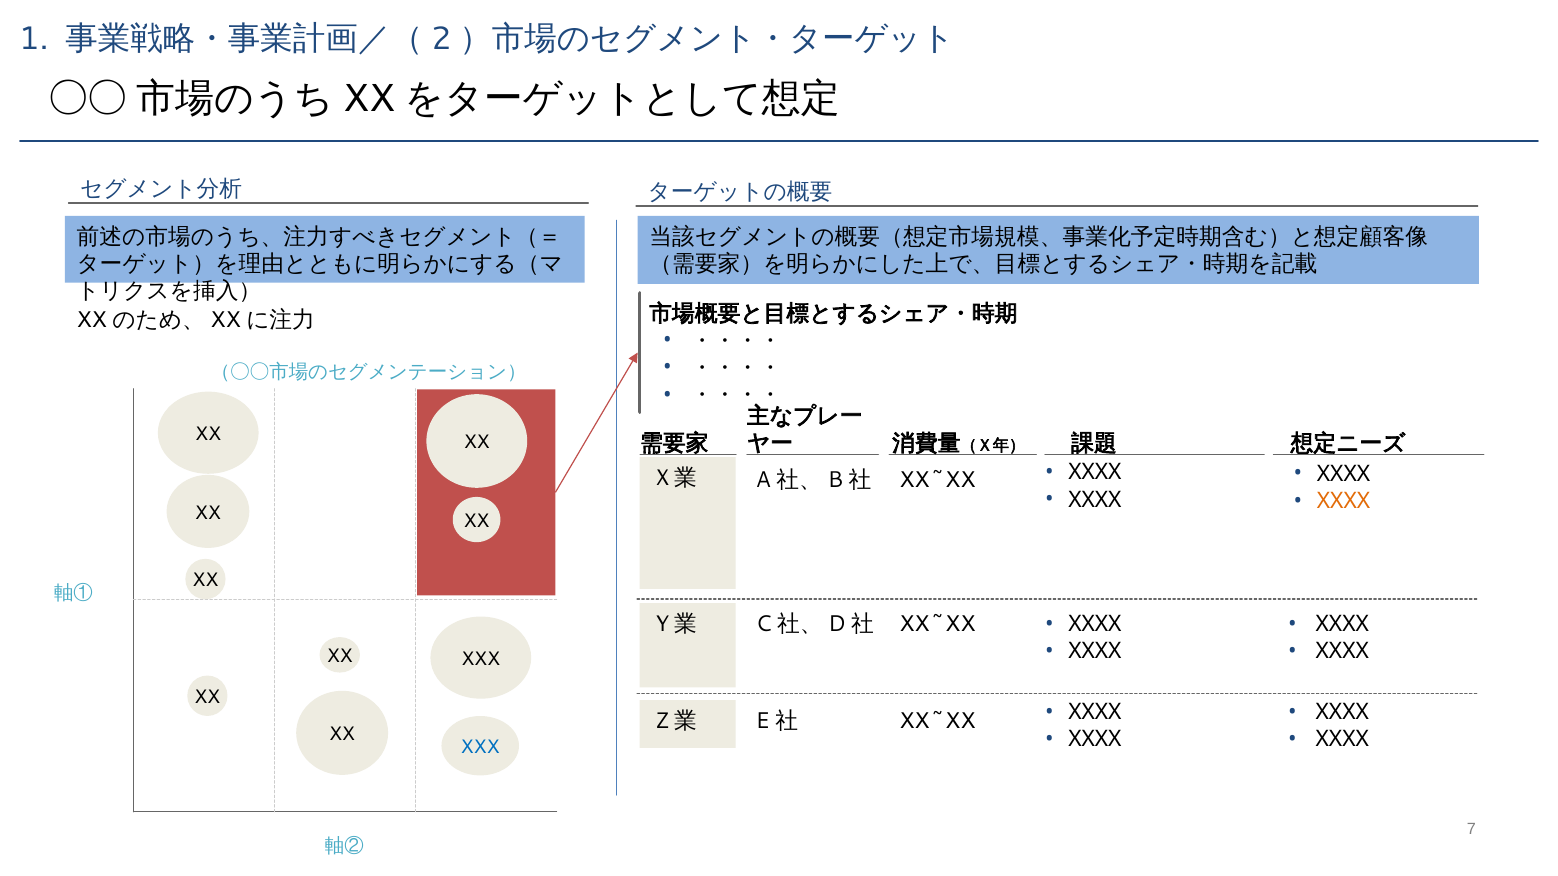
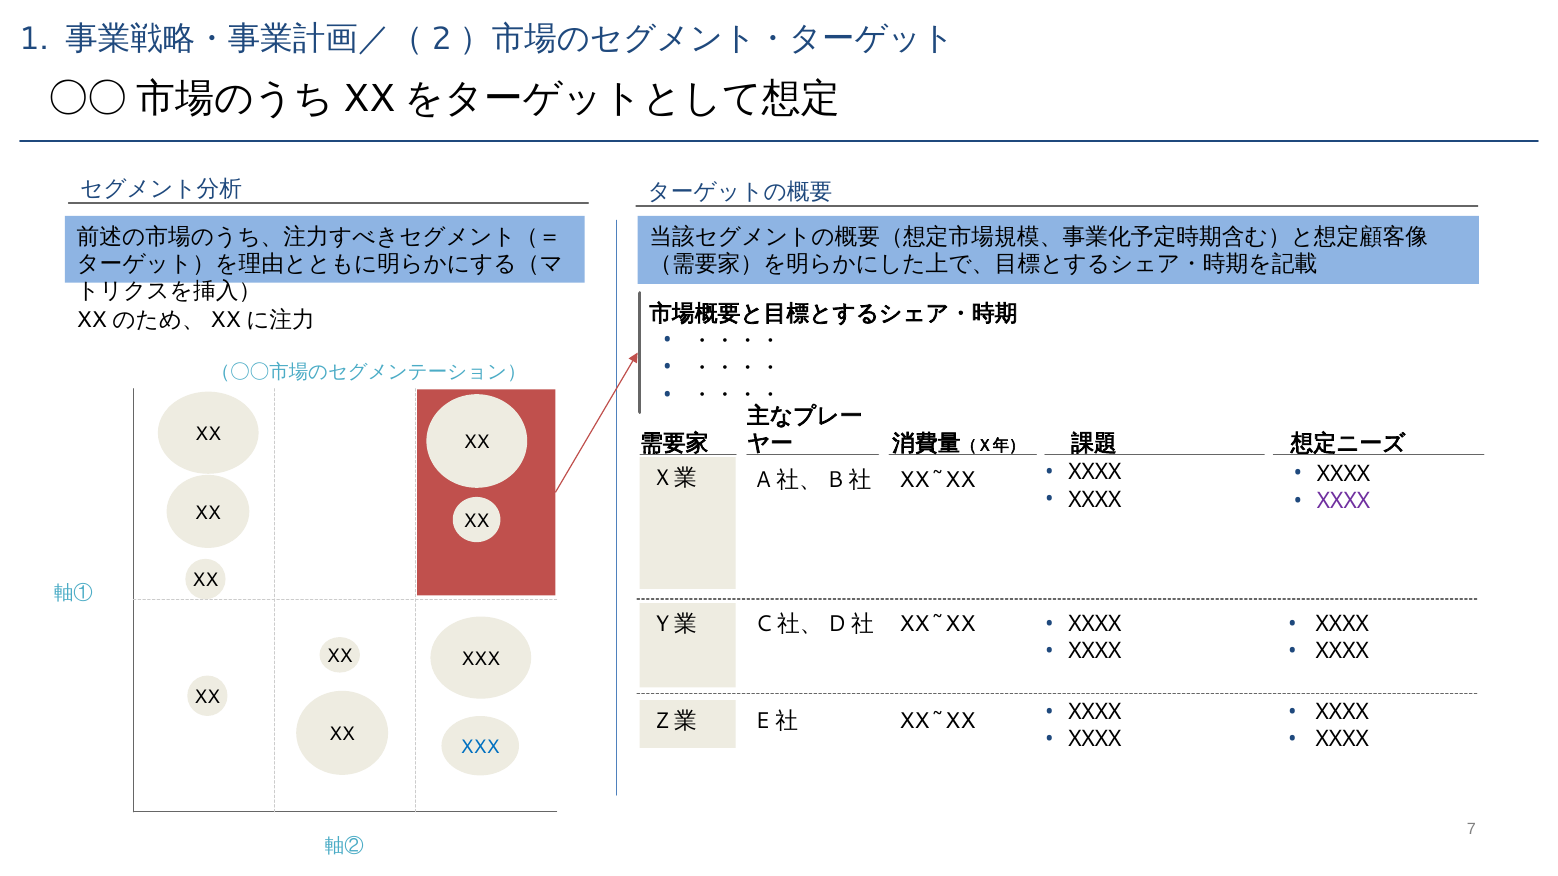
XXXX at (1344, 501) colour: orange -> purple
